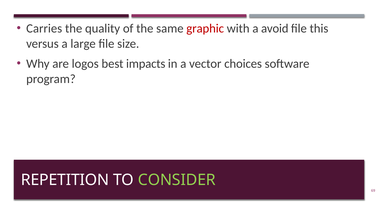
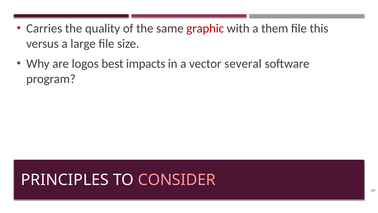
avoid: avoid -> them
choices: choices -> several
REPETITION: REPETITION -> PRINCIPLES
CONSIDER colour: light green -> pink
